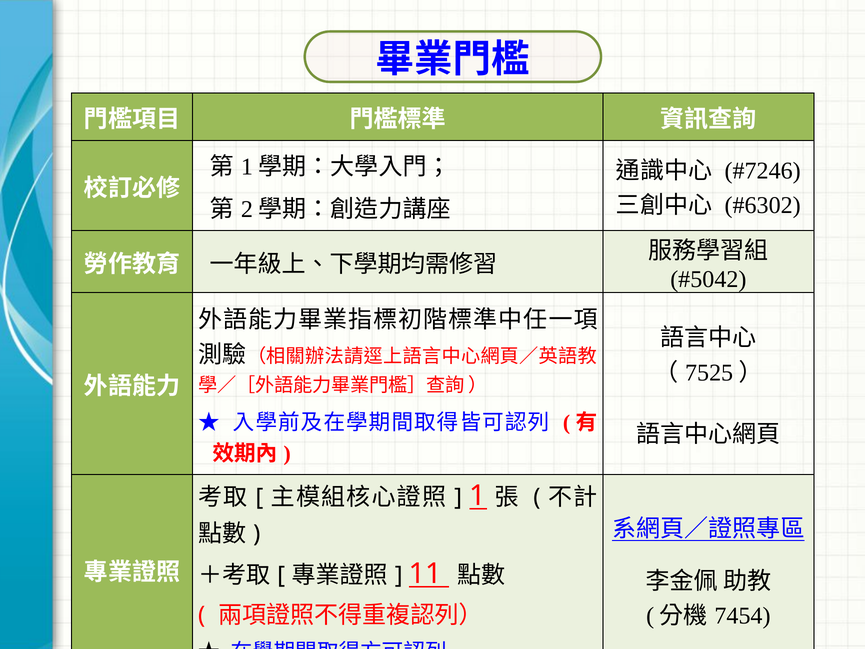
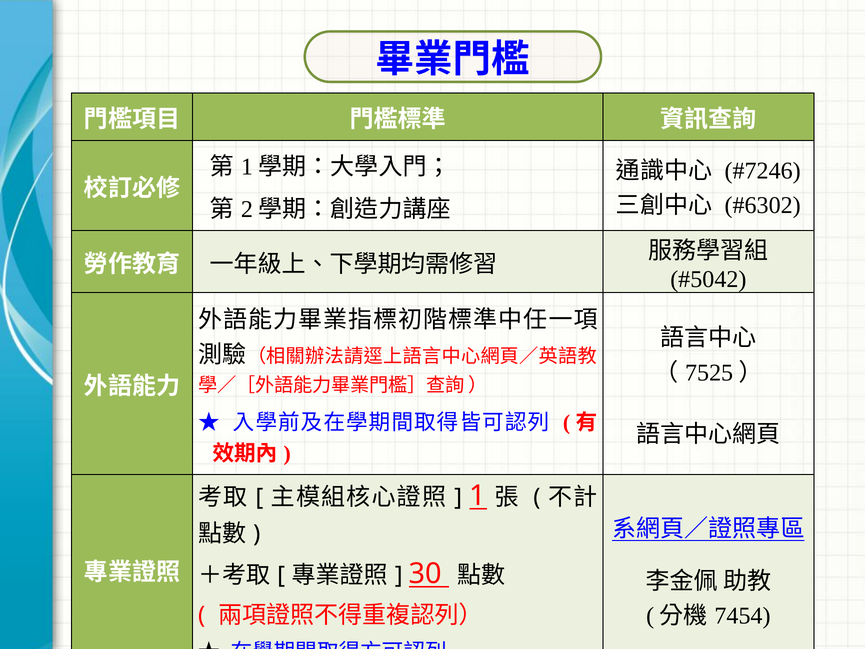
11: 11 -> 30
